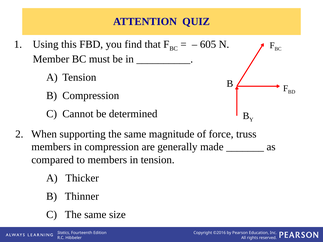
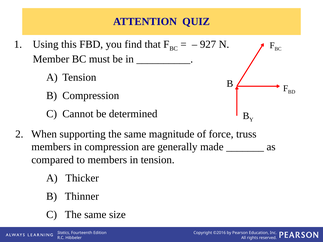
605: 605 -> 927
